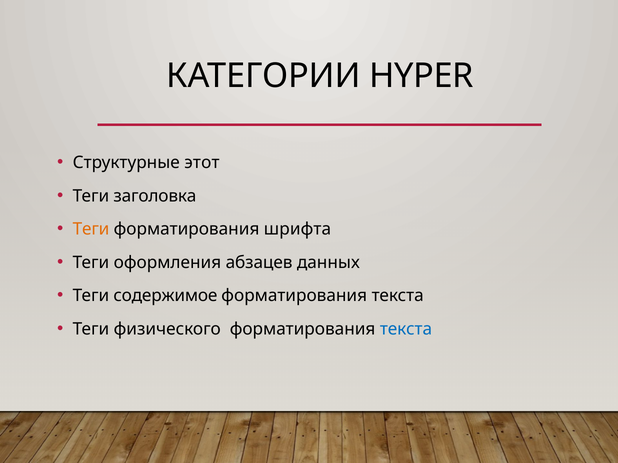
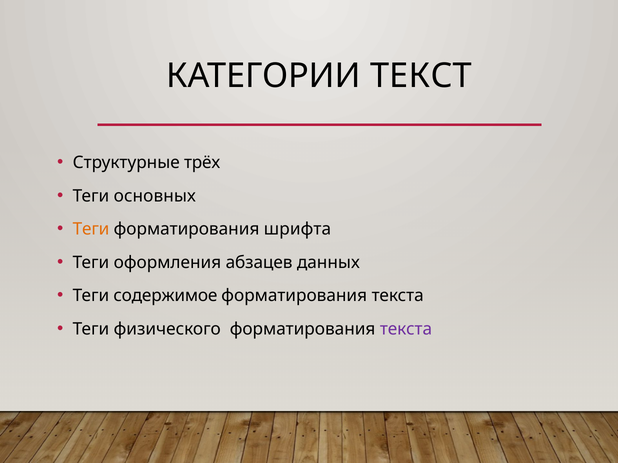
HYPER: HYPER -> ТЕКСТ
этот: этот -> трёх
заголовка: заголовка -> основных
текста at (406, 329) colour: blue -> purple
